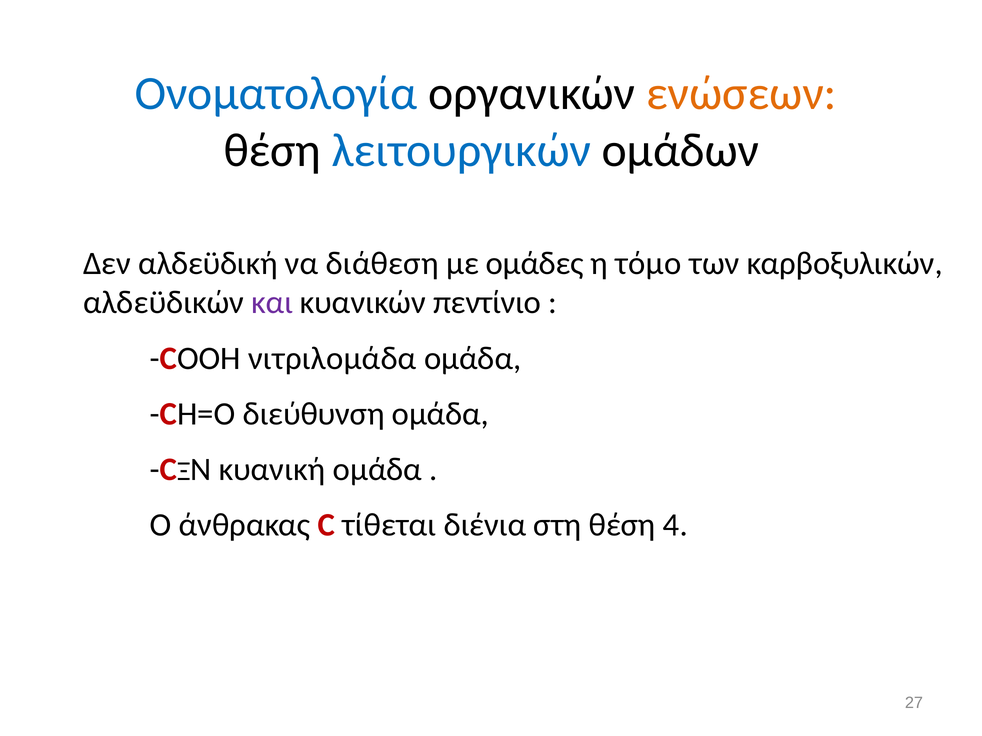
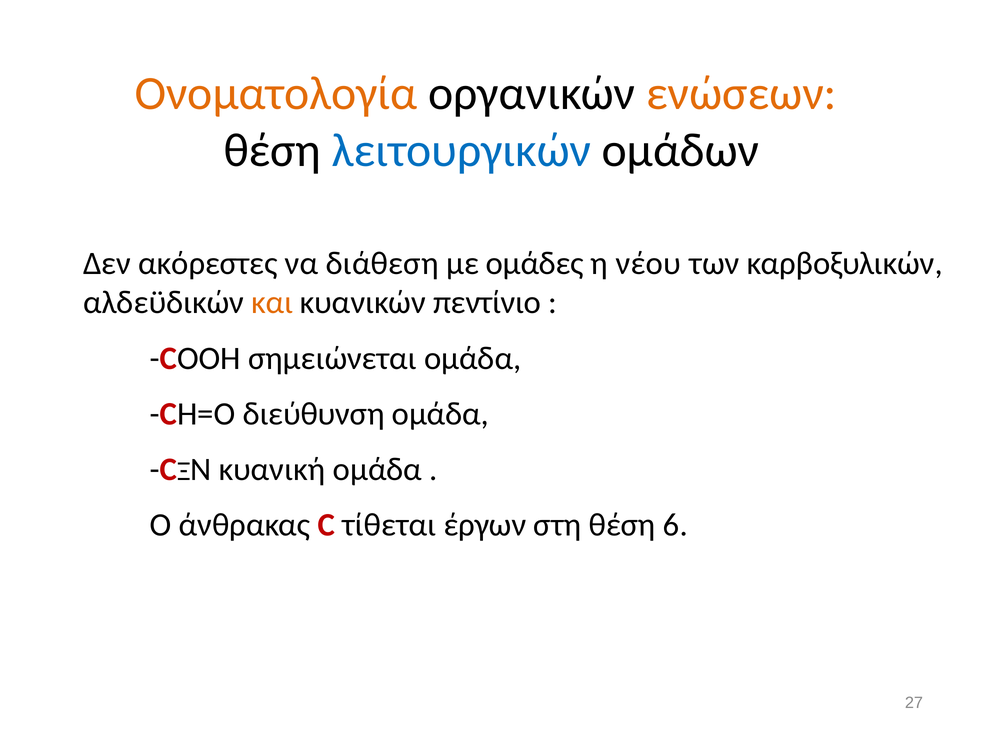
Ονοματολογία colour: blue -> orange
αλδεϋδική: αλδεϋδική -> ακόρεστες
τόμο: τόμο -> νέου
και colour: purple -> orange
νιτριλομάδα: νιτριλομάδα -> σημειώνεται
διένια: διένια -> έργων
4: 4 -> 6
